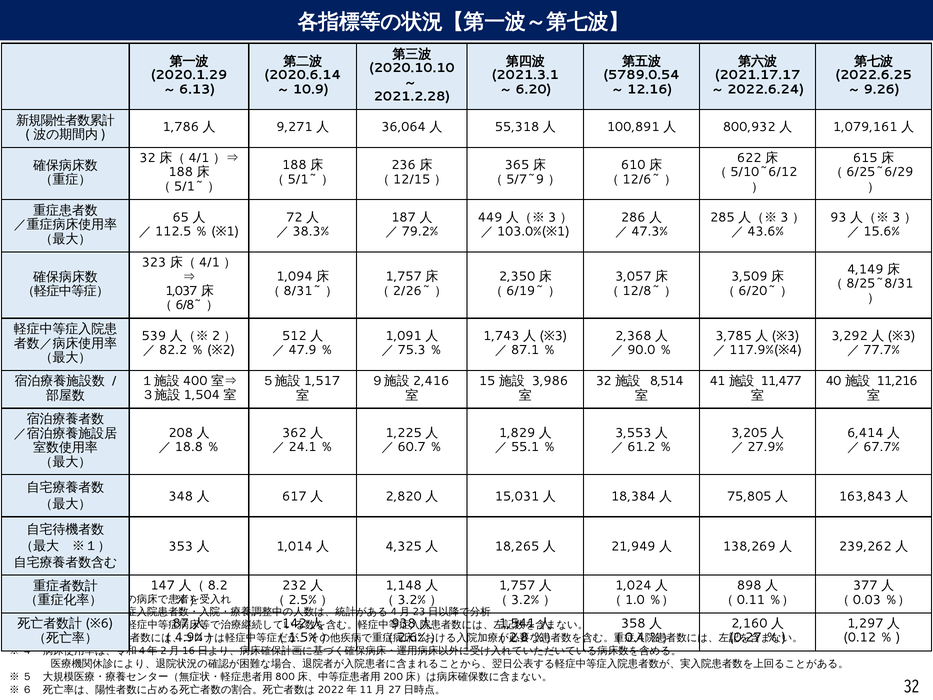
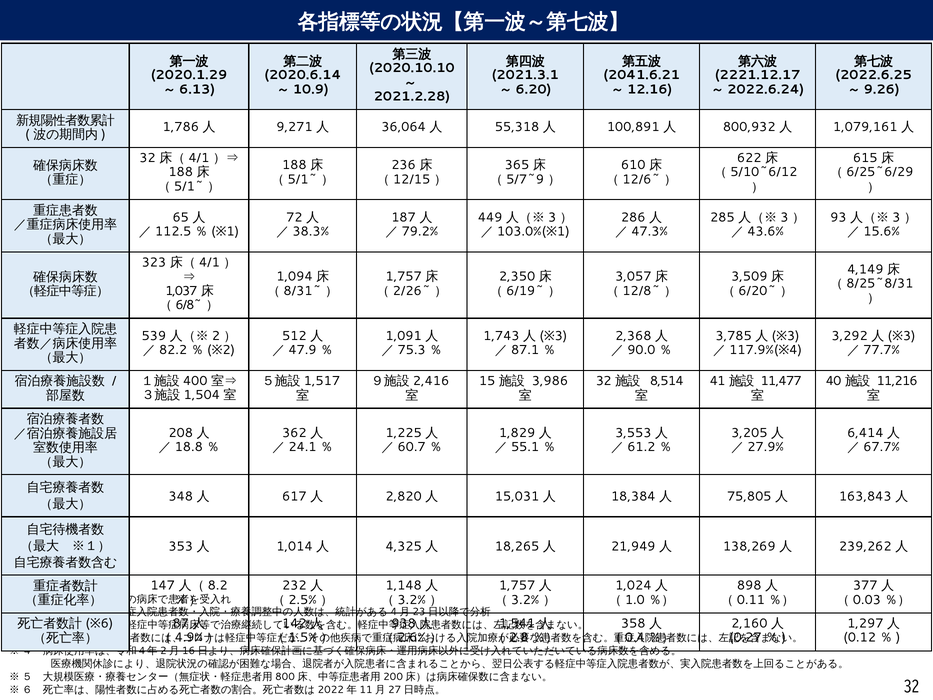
5789.0.54: 5789.0.54 -> 2041.6.21
2021.17.17: 2021.17.17 -> 2221.12.17
